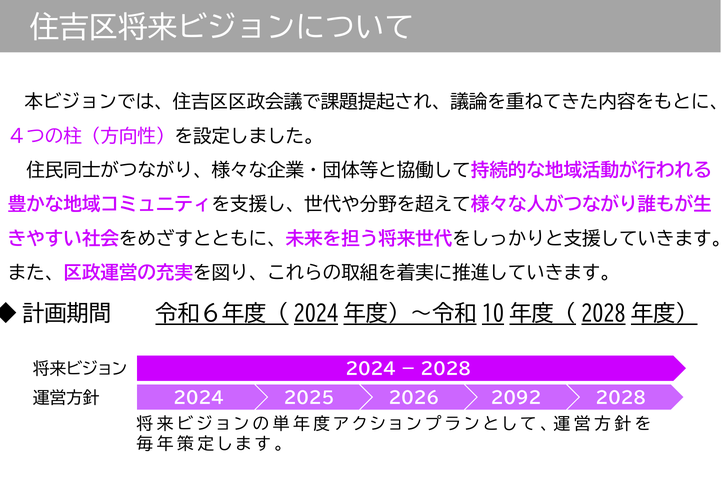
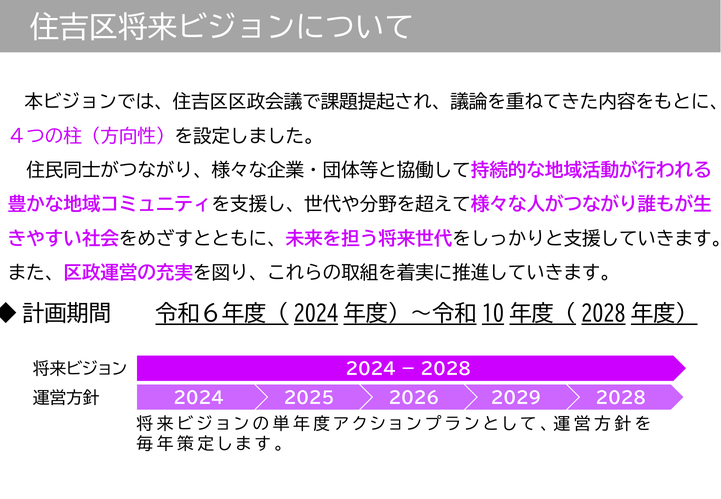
2092: 2092 -> 2029
